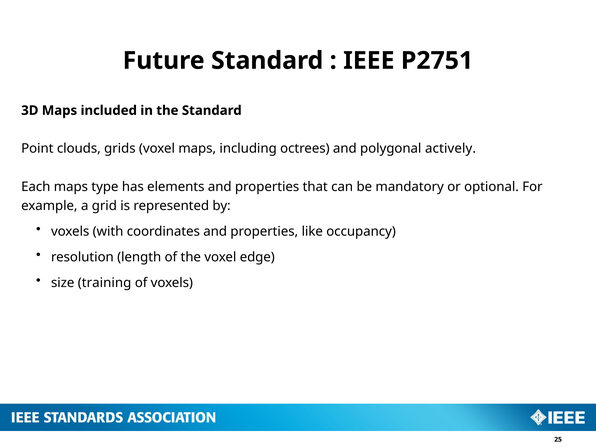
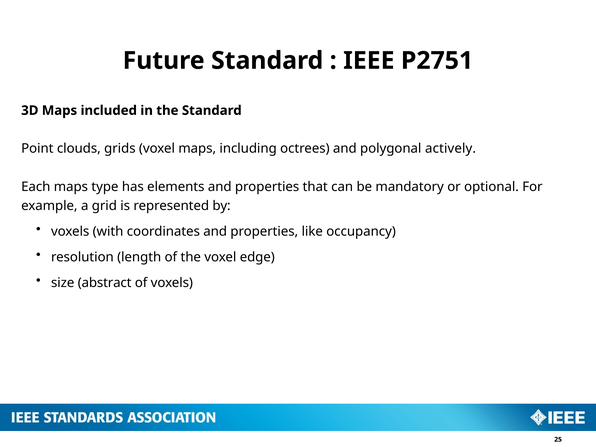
training: training -> abstract
